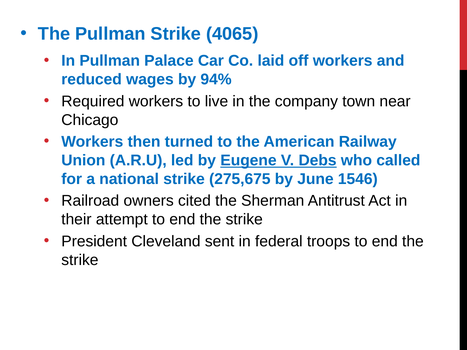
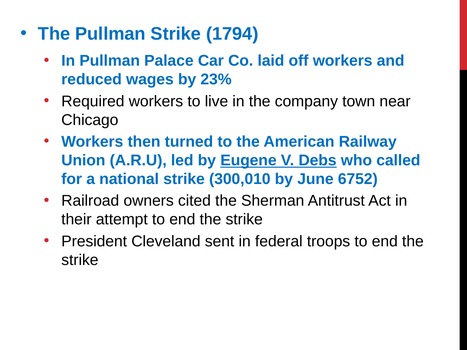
4065: 4065 -> 1794
94%: 94% -> 23%
275,675: 275,675 -> 300,010
1546: 1546 -> 6752
